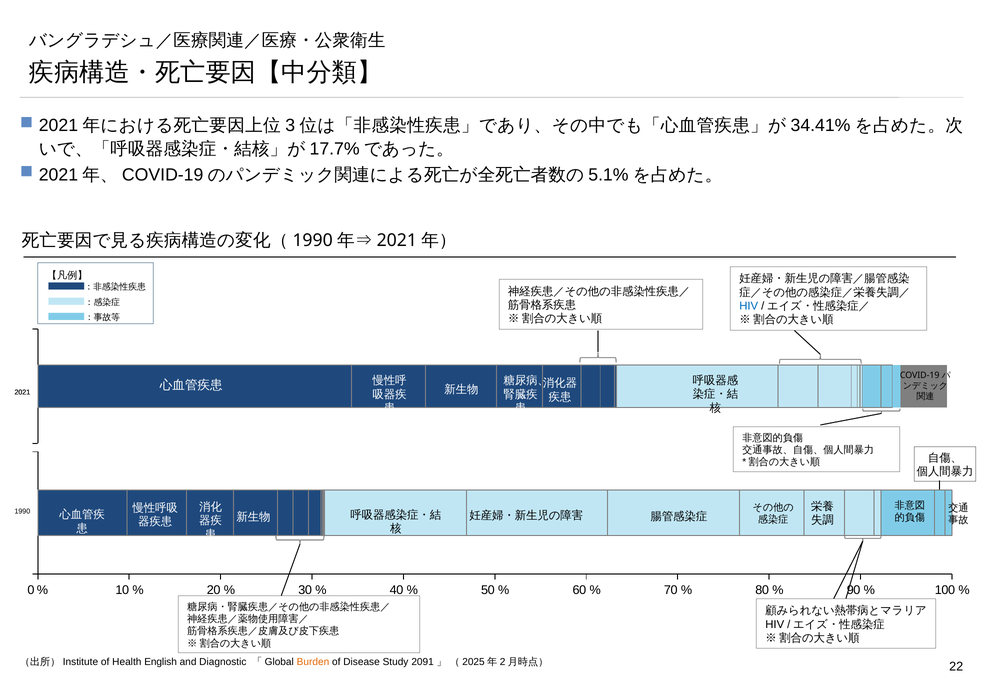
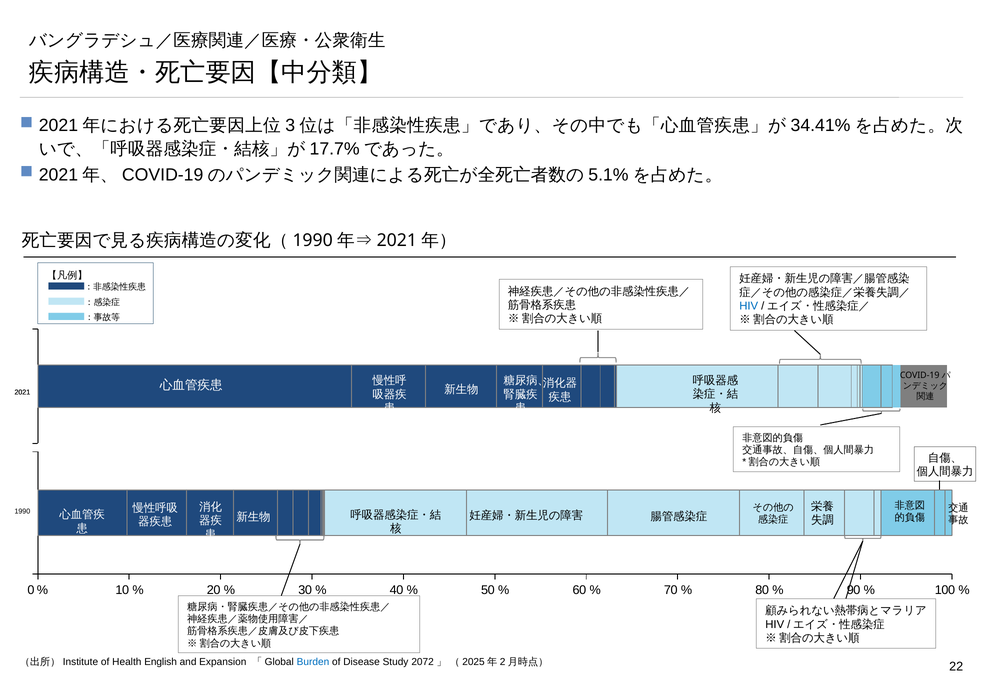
Diagnostic: Diagnostic -> Expansion
Burden colour: orange -> blue
2091: 2091 -> 2072
